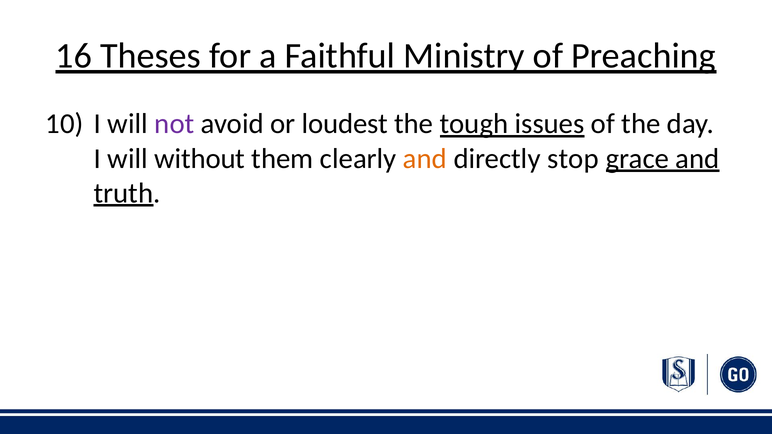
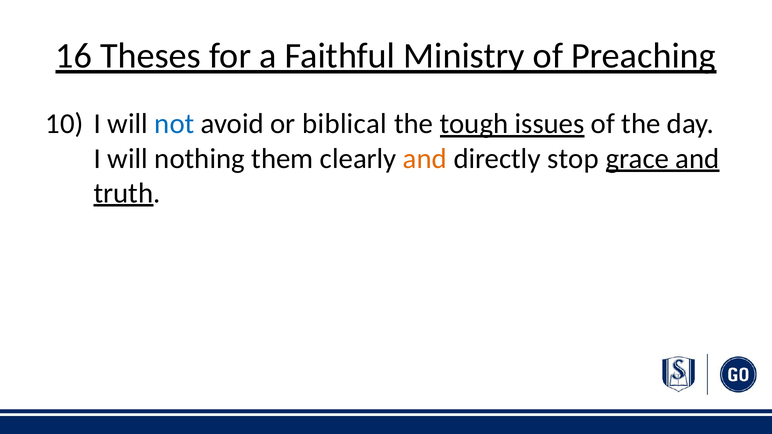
not colour: purple -> blue
loudest: loudest -> biblical
without: without -> nothing
